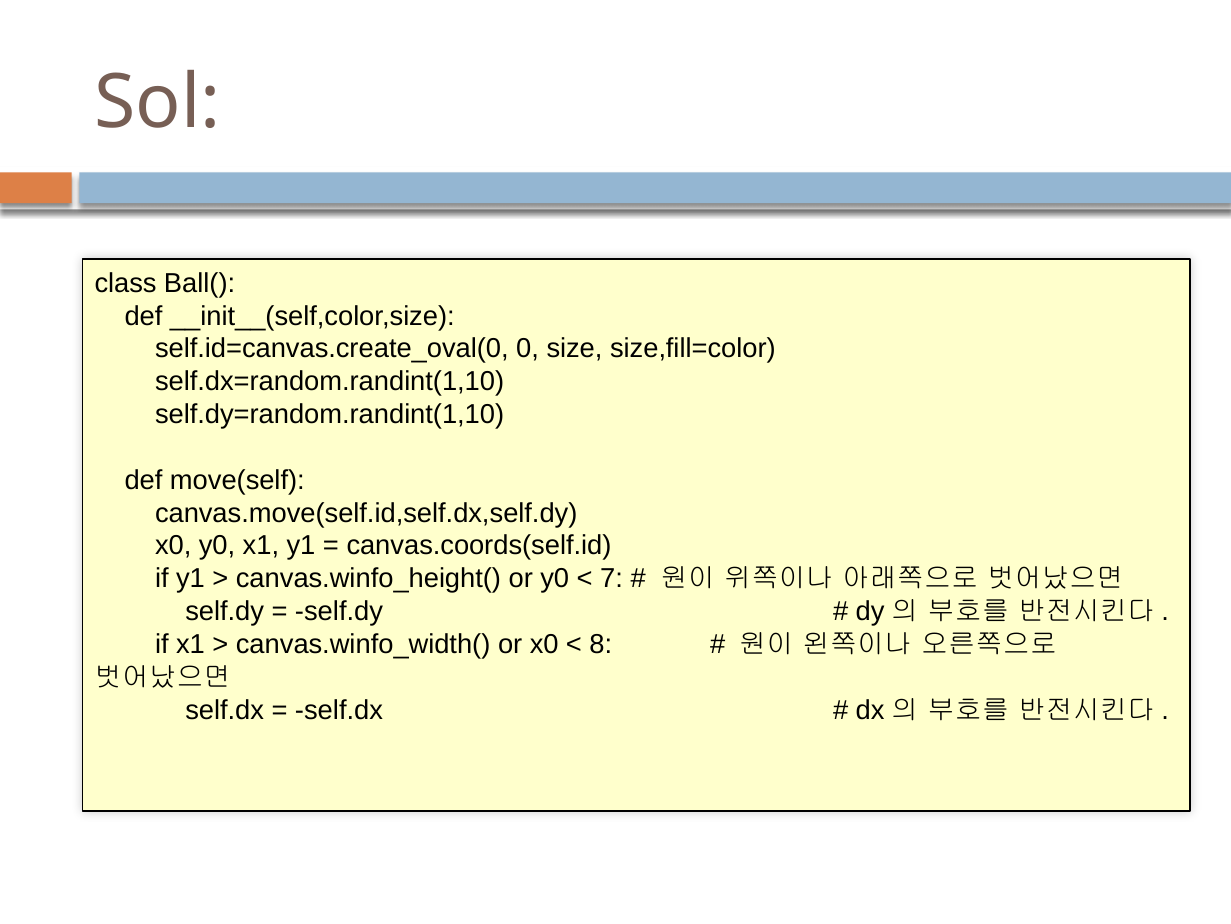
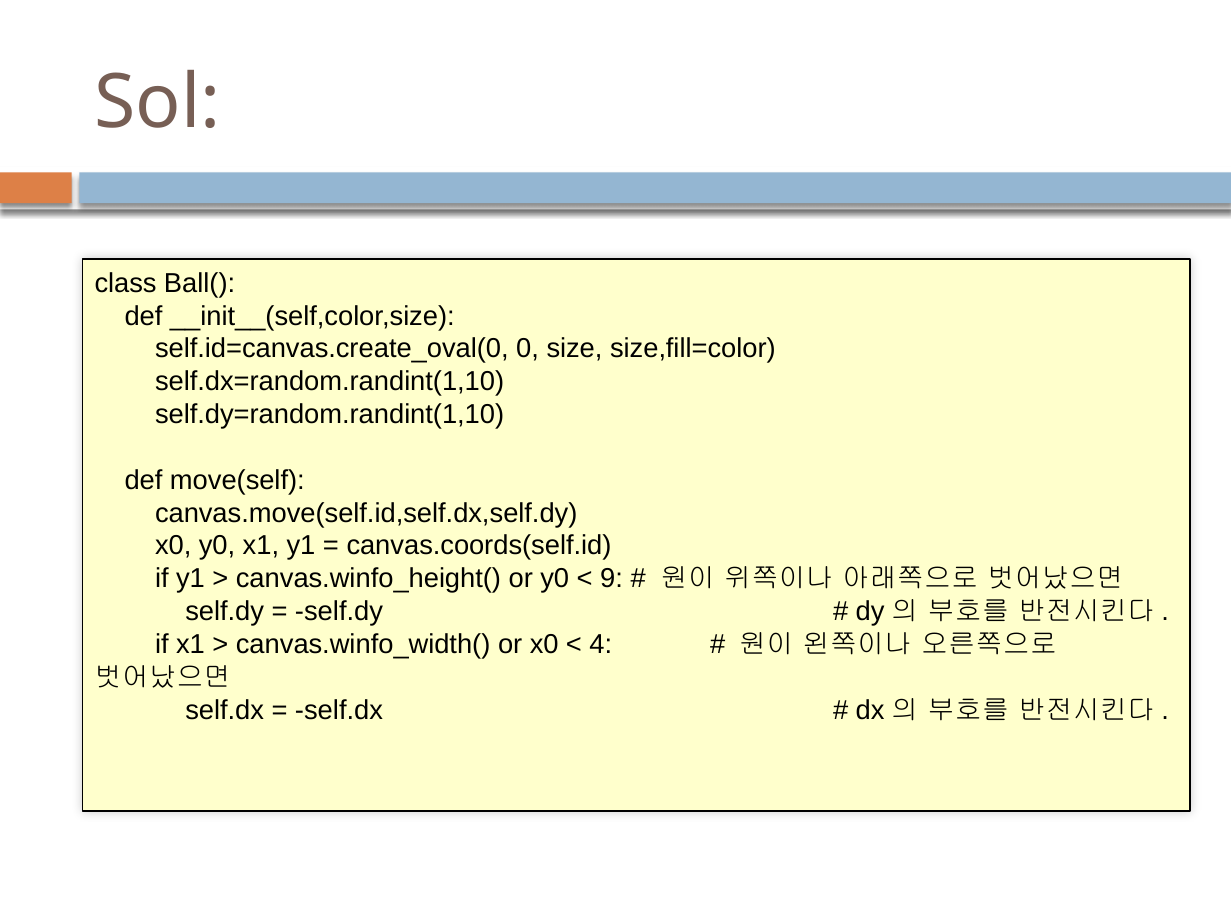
7: 7 -> 9
8: 8 -> 4
